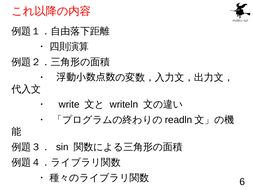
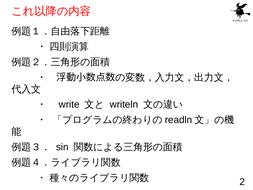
6: 6 -> 2
